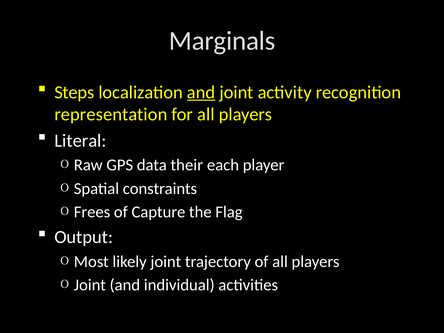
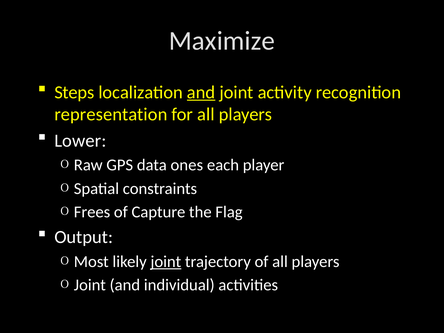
Marginals: Marginals -> Maximize
Literal: Literal -> Lower
their: their -> ones
joint at (166, 262) underline: none -> present
